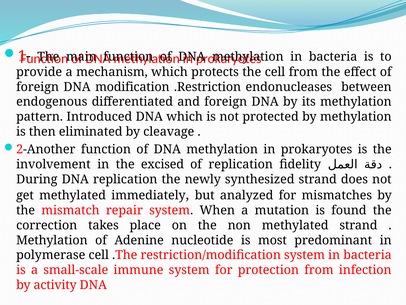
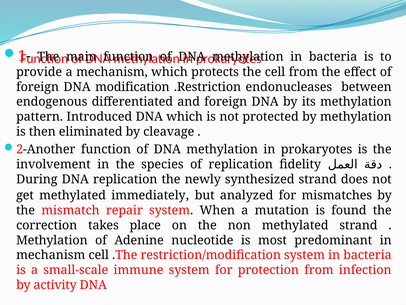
excised: excised -> species
polymerase at (51, 255): polymerase -> mechanism
